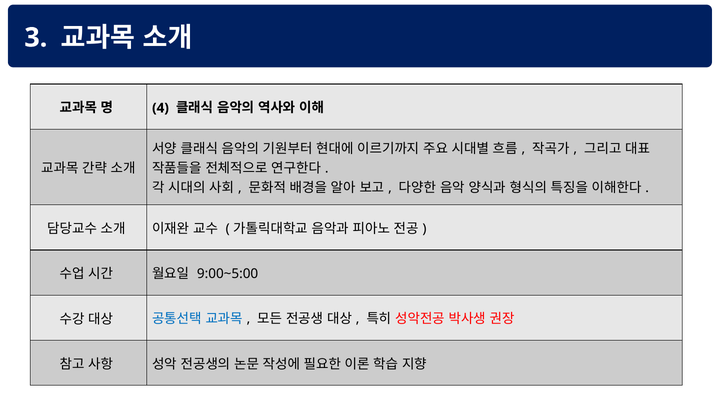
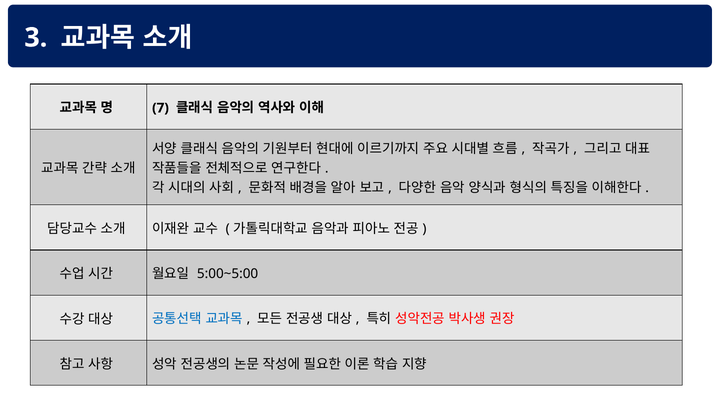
4: 4 -> 7
9:00~5:00: 9:00~5:00 -> 5:00~5:00
